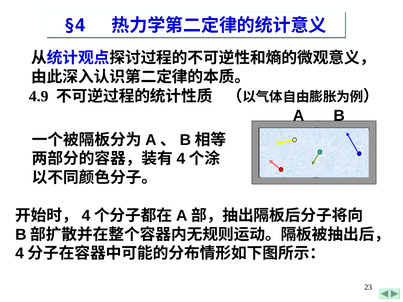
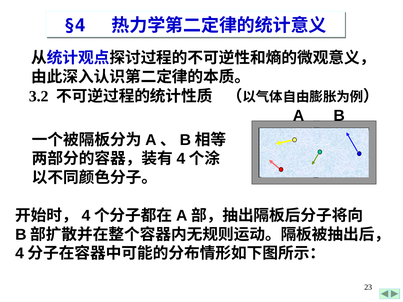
4.9: 4.9 -> 3.2
